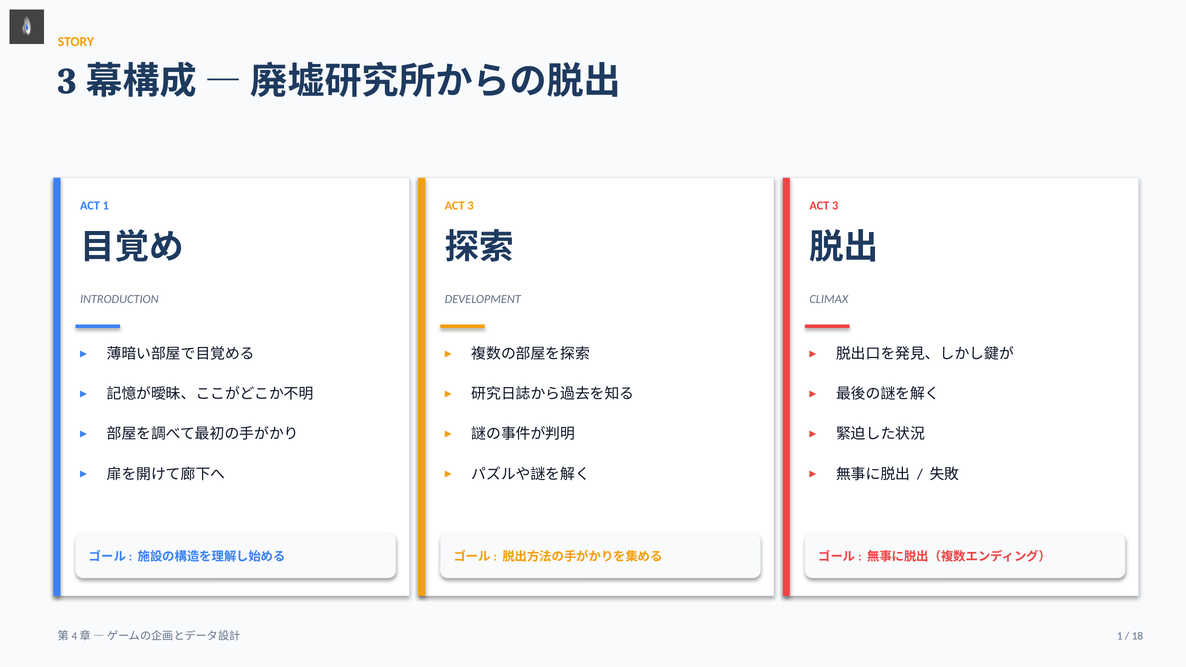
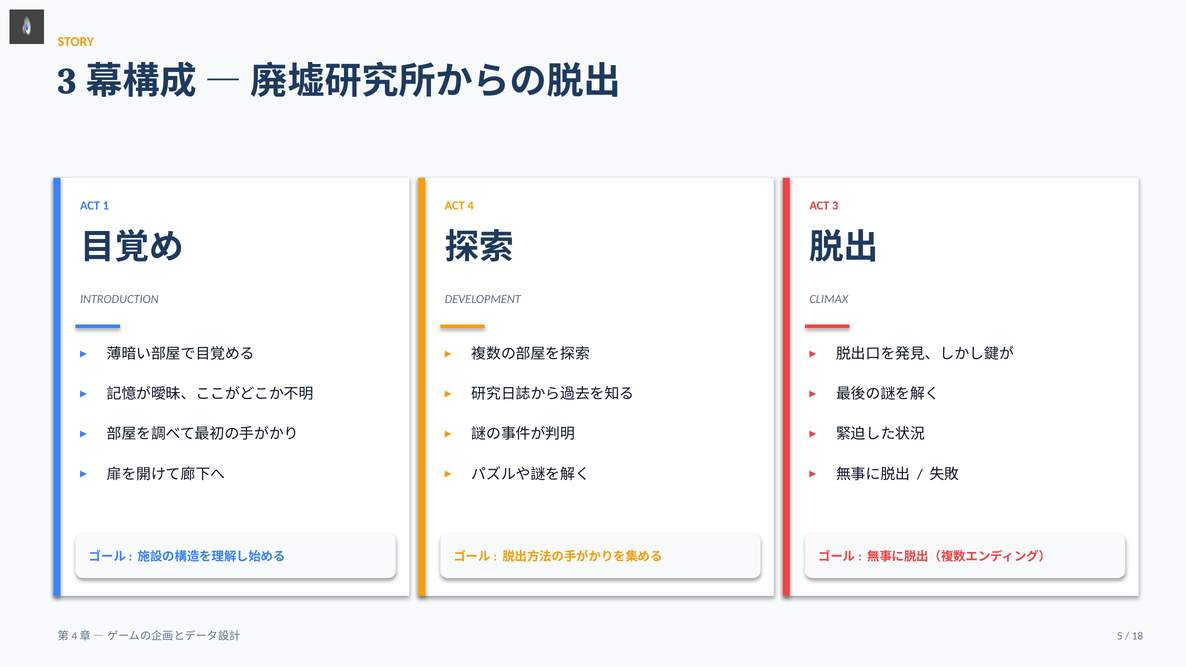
3 at (471, 206): 3 -> 4
1 at (1120, 636): 1 -> 5
